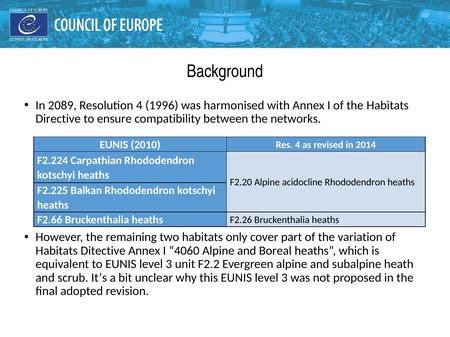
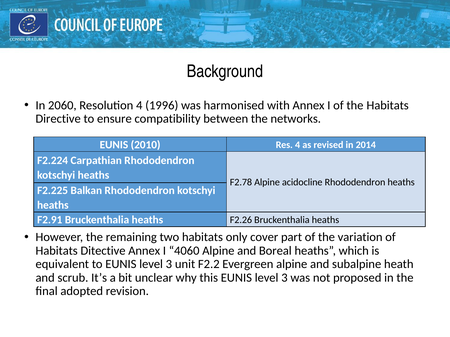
2089: 2089 -> 2060
F2.20: F2.20 -> F2.78
F2.66: F2.66 -> F2.91
